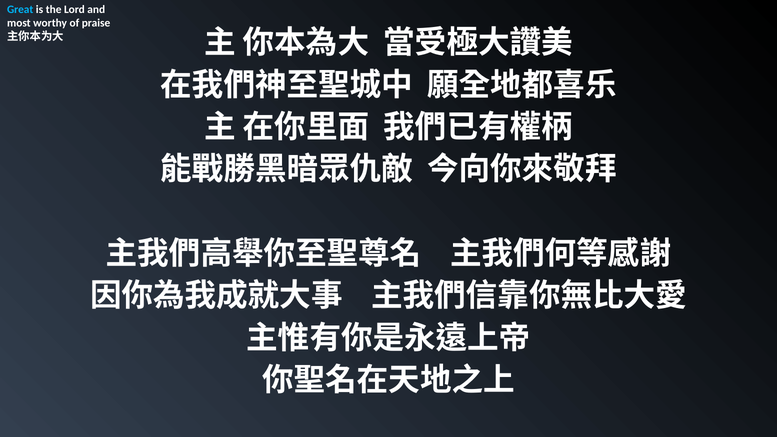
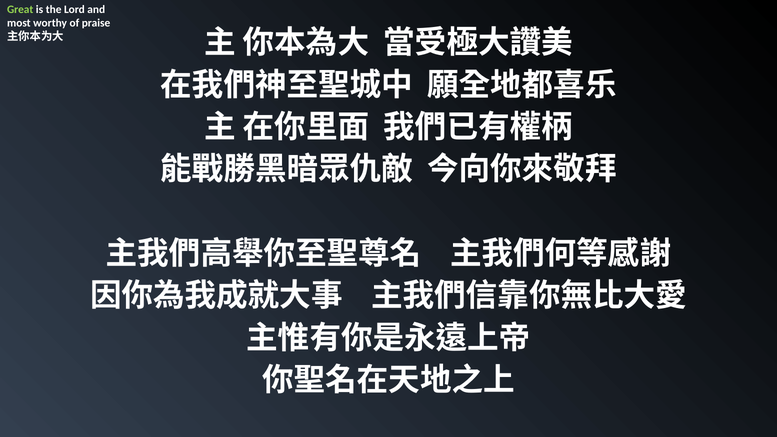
Great colour: light blue -> light green
